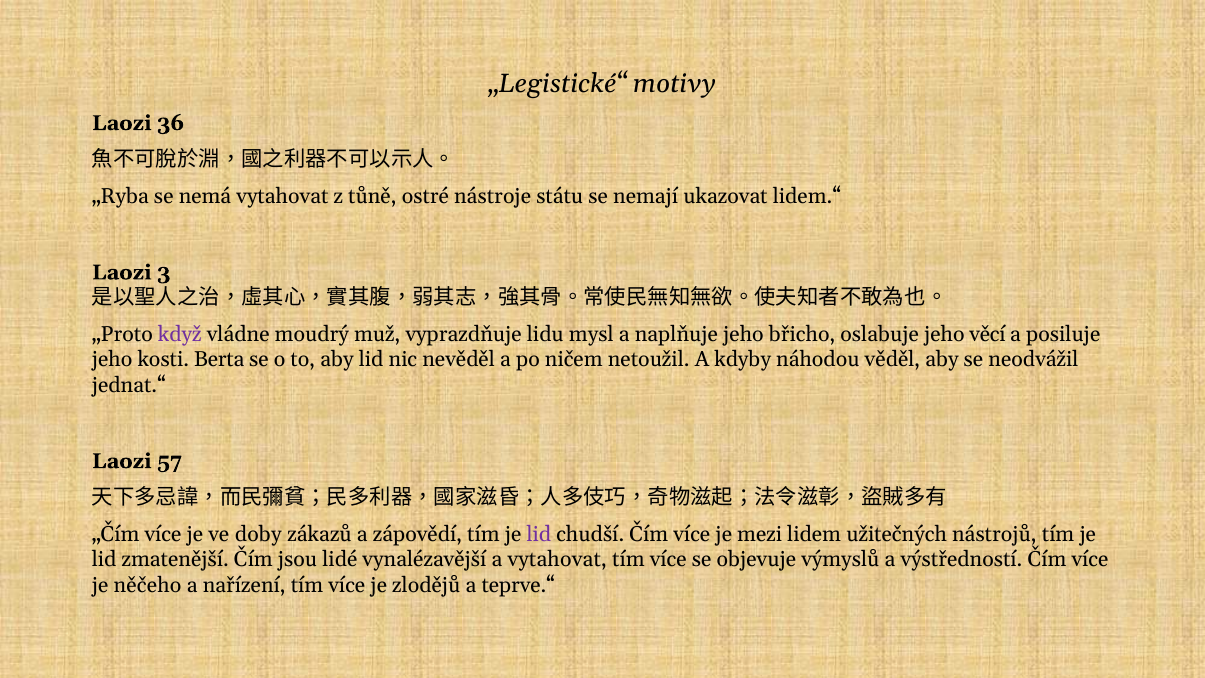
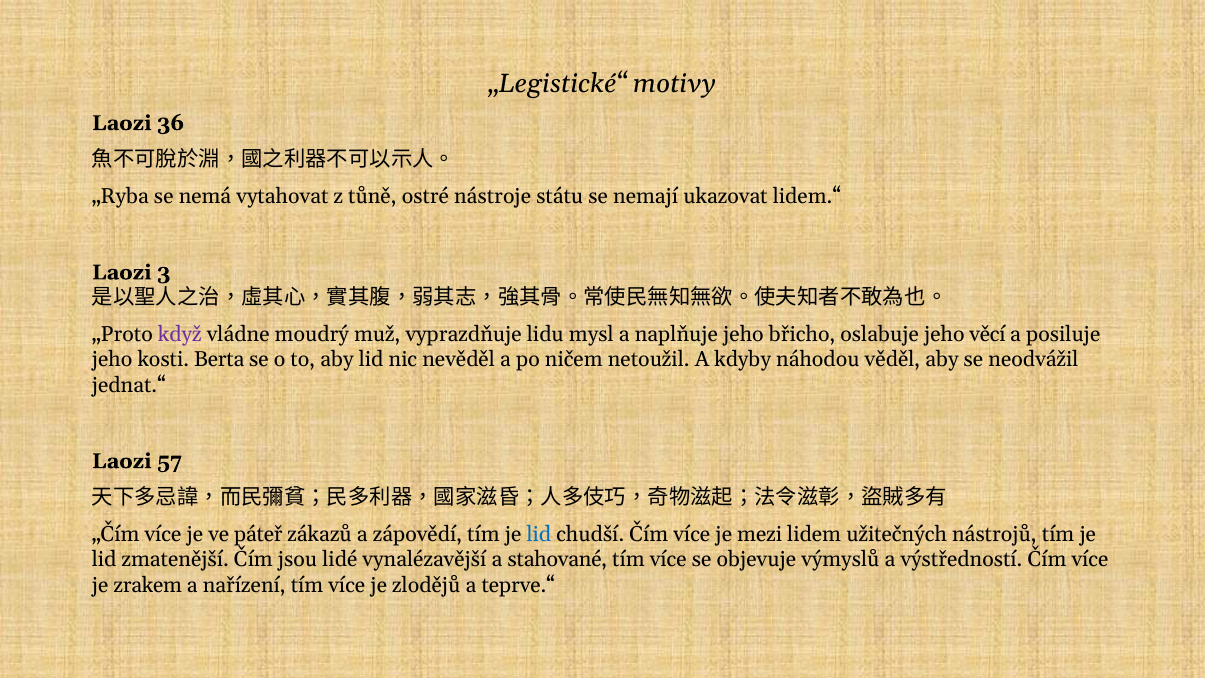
doby: doby -> páteř
lid at (539, 534) colour: purple -> blue
a vytahovat: vytahovat -> stahované
něčeho: něčeho -> zrakem
